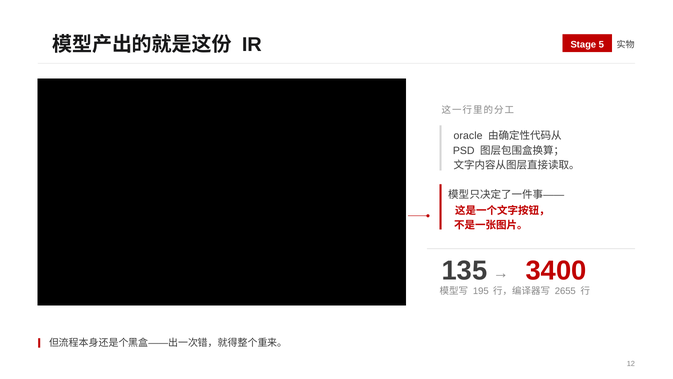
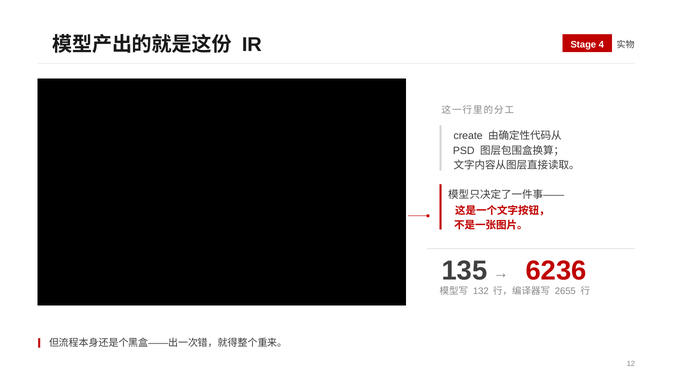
5: 5 -> 4
oracle: oracle -> create
3400: 3400 -> 6236
195: 195 -> 132
